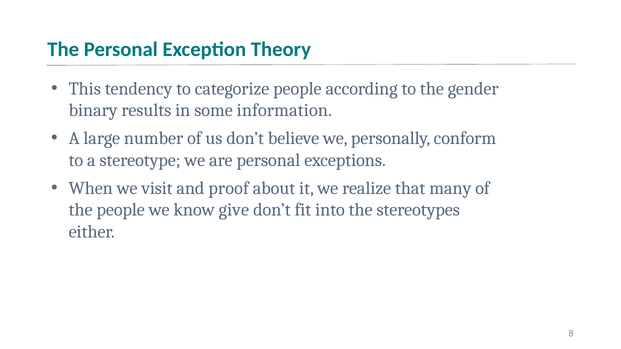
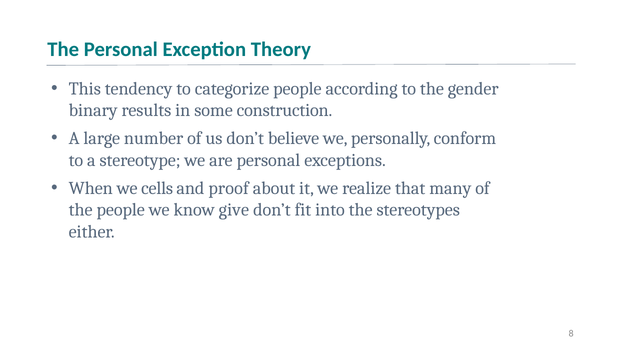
information: information -> construction
visit: visit -> cells
